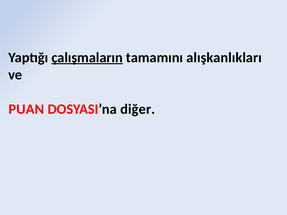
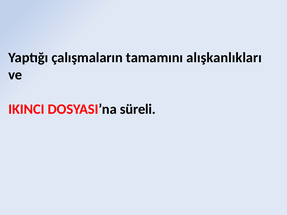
çalışmaların underline: present -> none
PUAN: PUAN -> IKINCI
diğer: diğer -> süreli
